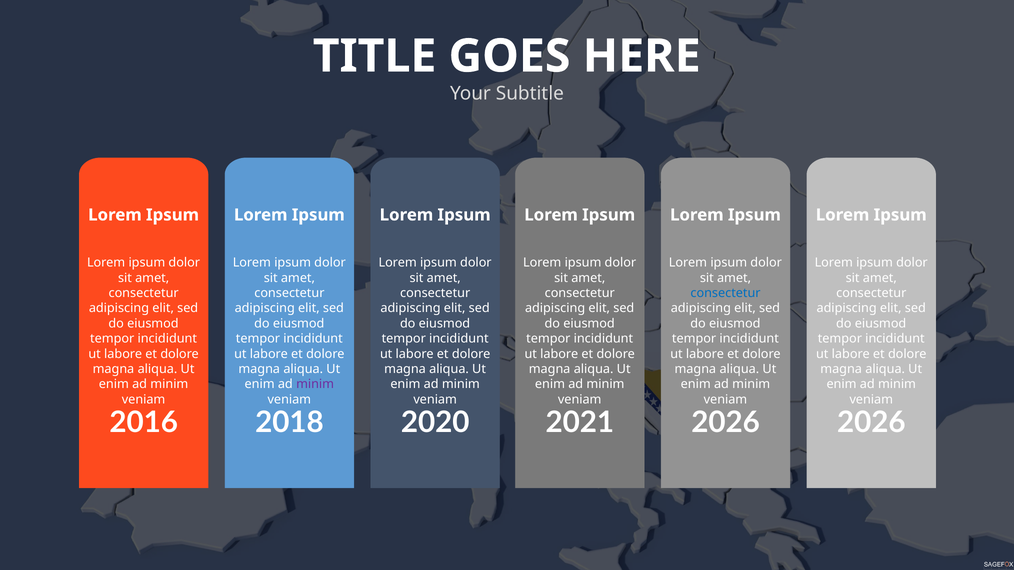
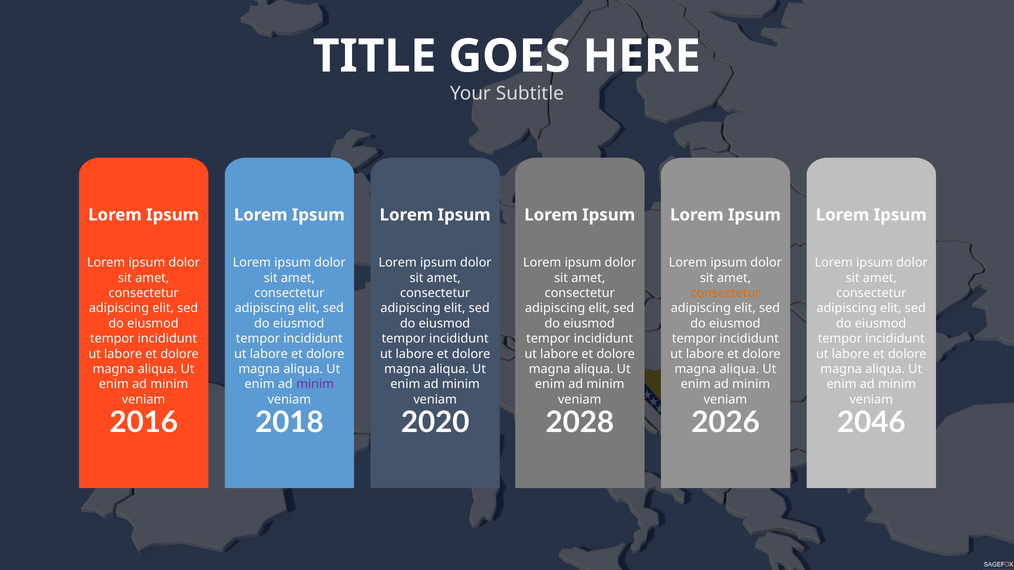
consectetur at (726, 293) colour: blue -> orange
2021: 2021 -> 2028
2026 at (871, 423): 2026 -> 2046
